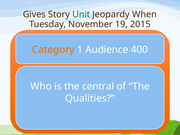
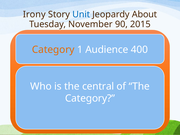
Gives: Gives -> Irony
Unit colour: green -> blue
When: When -> About
19: 19 -> 90
Qualities at (90, 98): Qualities -> Category
